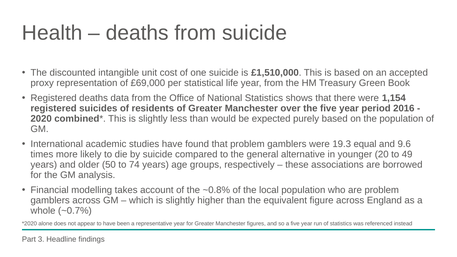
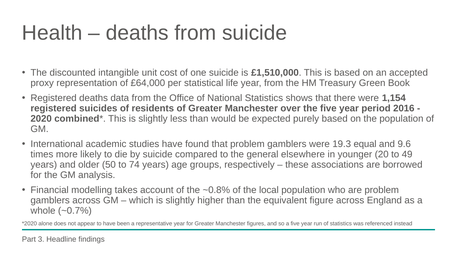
£69,000: £69,000 -> £64,000
alternative: alternative -> elsewhere
